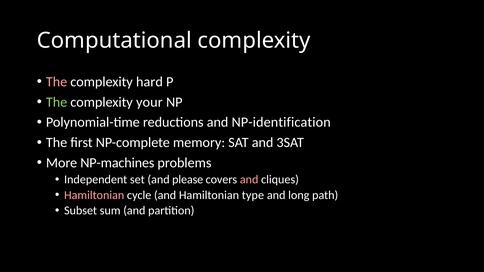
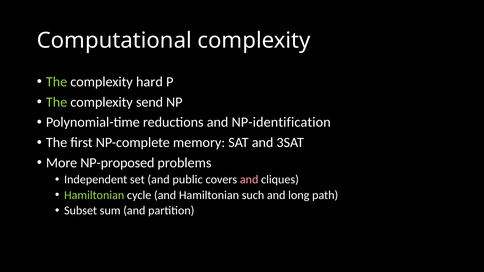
The at (57, 82) colour: pink -> light green
your: your -> send
NP-machines: NP-machines -> NP-proposed
please: please -> public
Hamiltonian at (94, 195) colour: pink -> light green
type: type -> such
